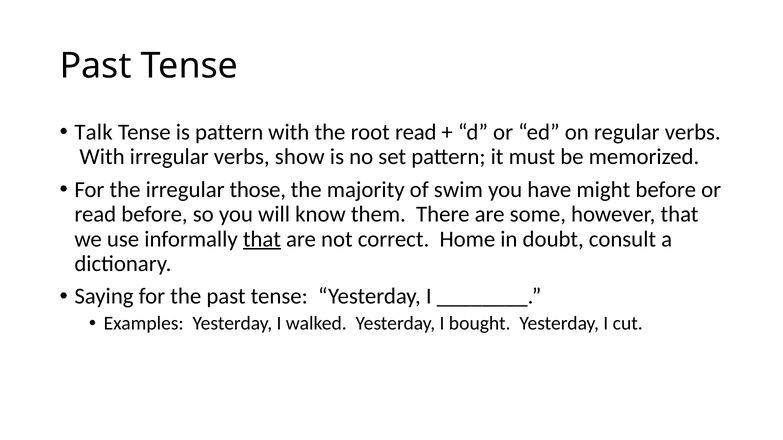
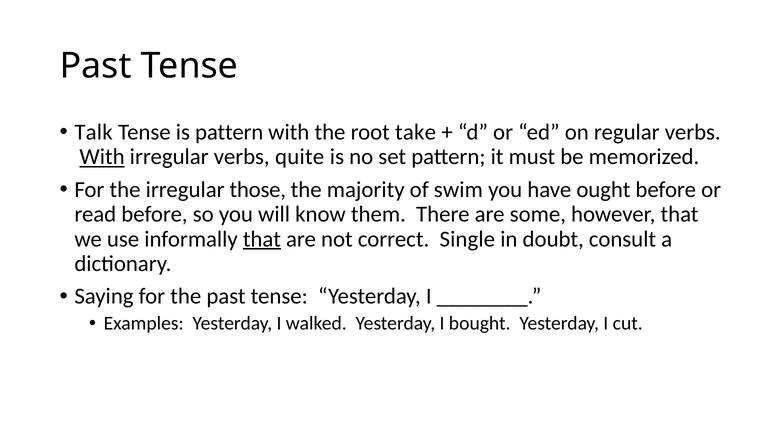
root read: read -> take
With at (102, 157) underline: none -> present
show: show -> quite
might: might -> ought
Home: Home -> Single
